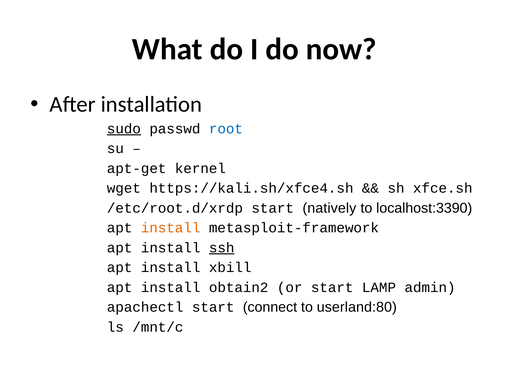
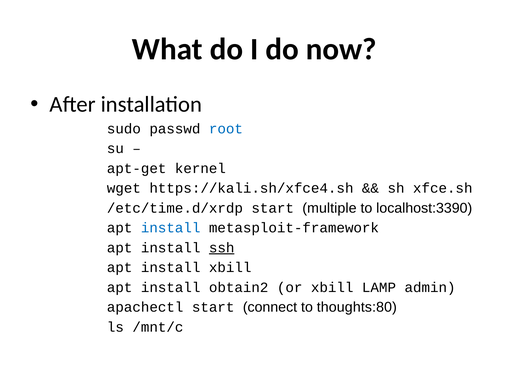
sudo underline: present -> none
/etc/root.d/xrdp: /etc/root.d/xrdp -> /etc/time.d/xrdp
natively: natively -> multiple
install at (171, 228) colour: orange -> blue
or start: start -> xbill
userland:80: userland:80 -> thoughts:80
